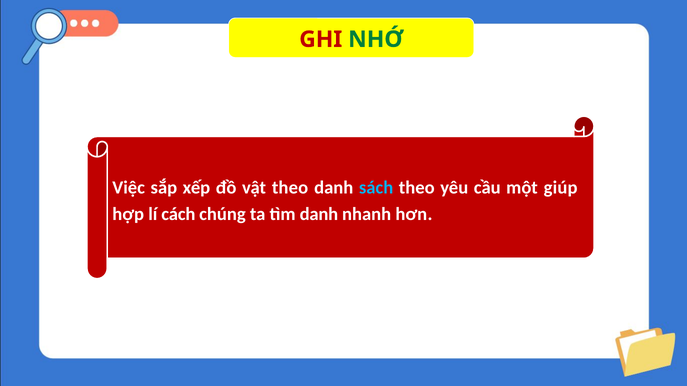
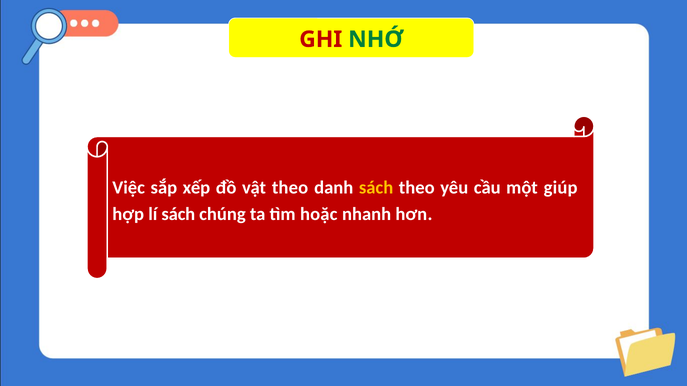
sách at (376, 188) colour: light blue -> yellow
lí cách: cách -> sách
tìm danh: danh -> hoặc
